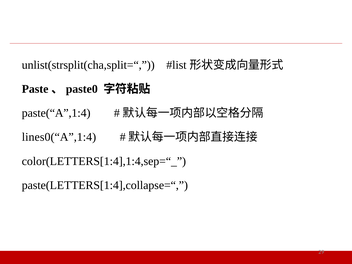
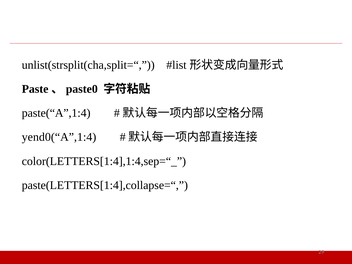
lines0(“A”,1:4: lines0(“A”,1:4 -> yend0(“A”,1:4
